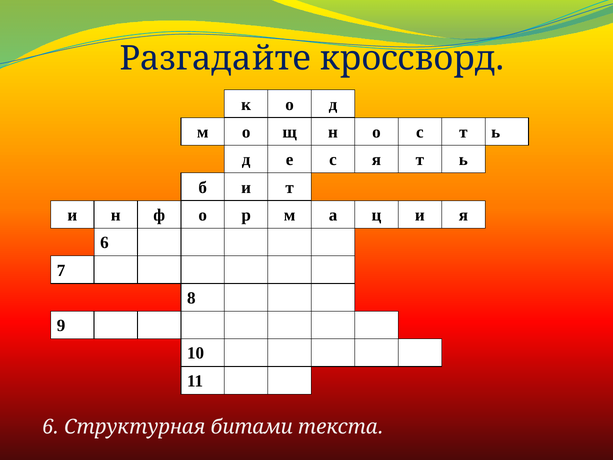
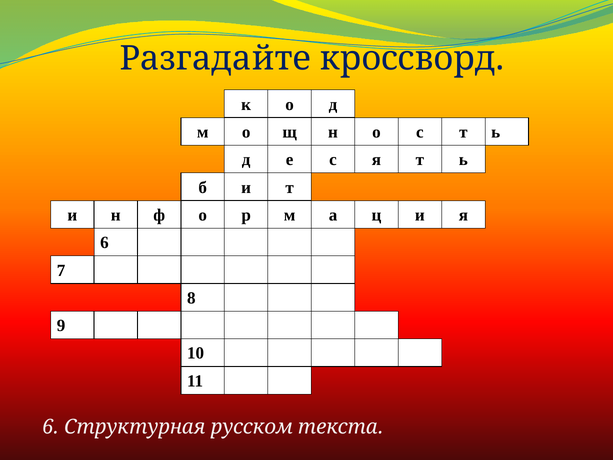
битами: битами -> русском
